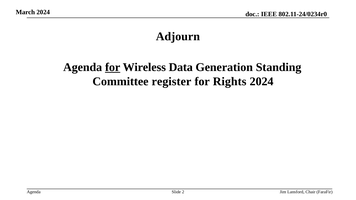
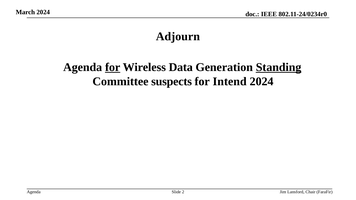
Standing underline: none -> present
register: register -> suspects
Rights: Rights -> Intend
